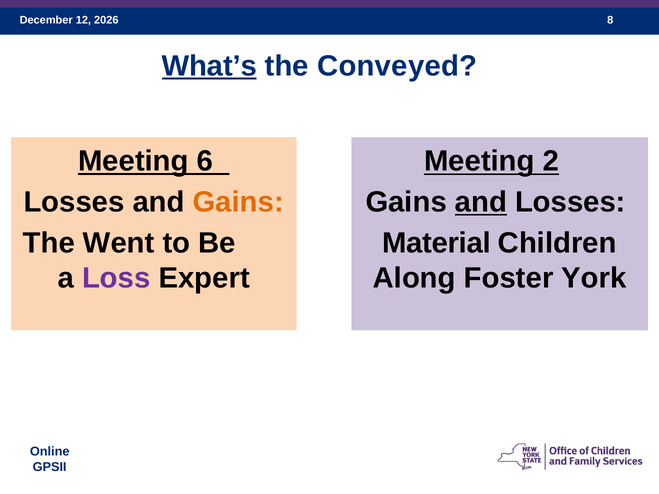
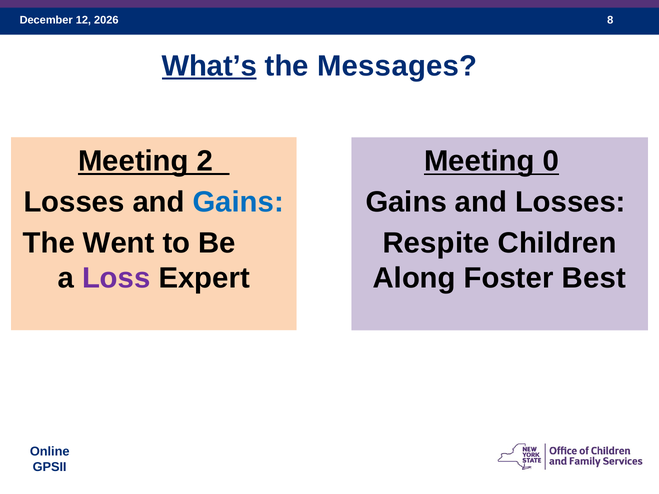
Conveyed: Conveyed -> Messages
6: 6 -> 2
2: 2 -> 0
Gains at (238, 202) colour: orange -> blue
and at (481, 202) underline: present -> none
Material: Material -> Respite
York: York -> Best
